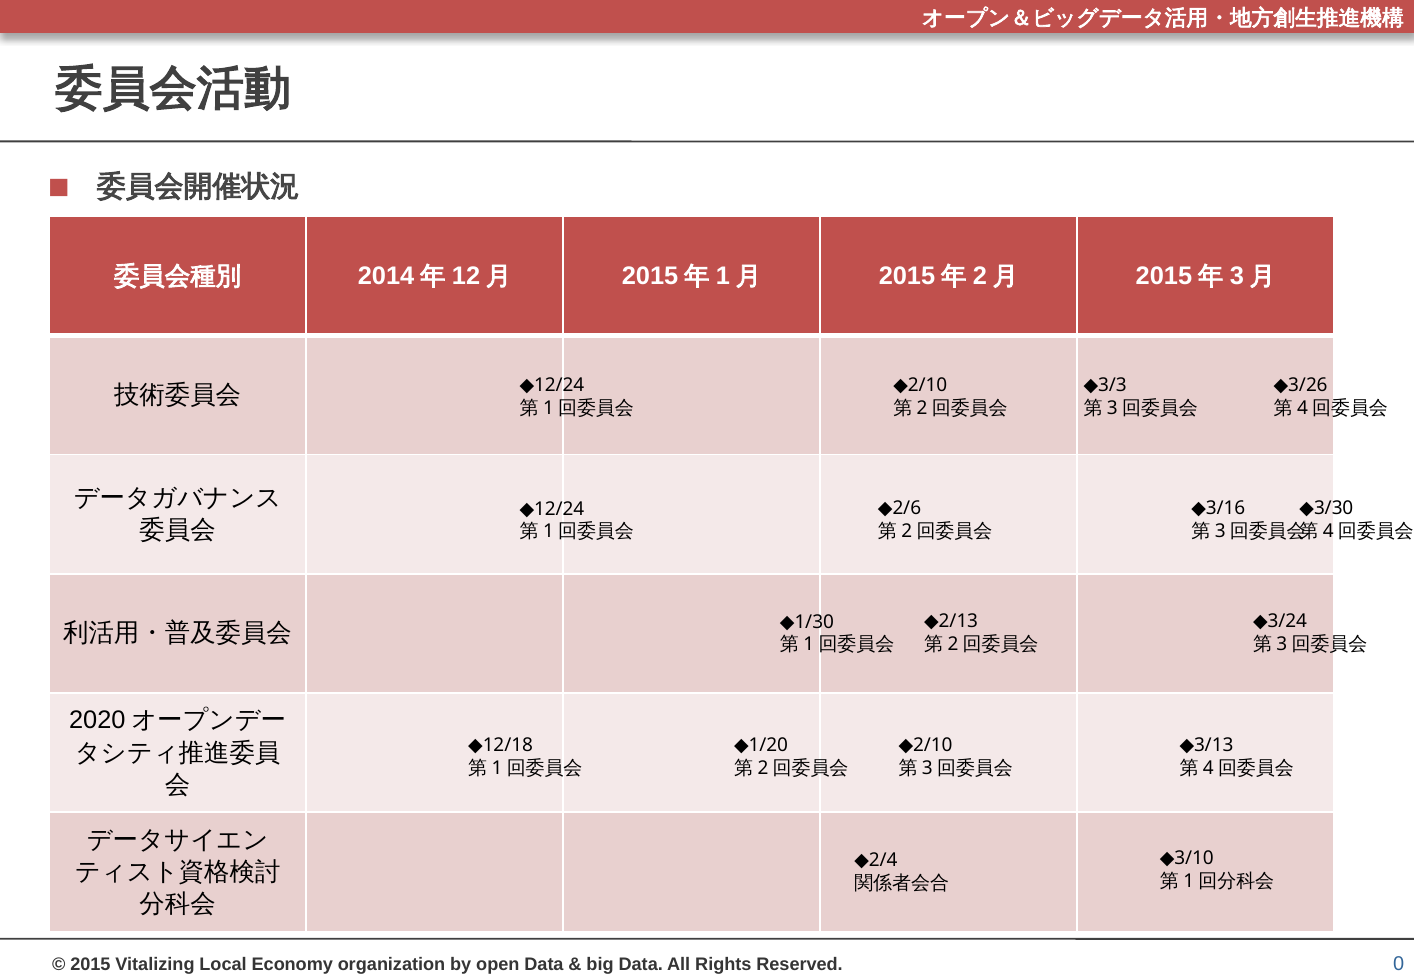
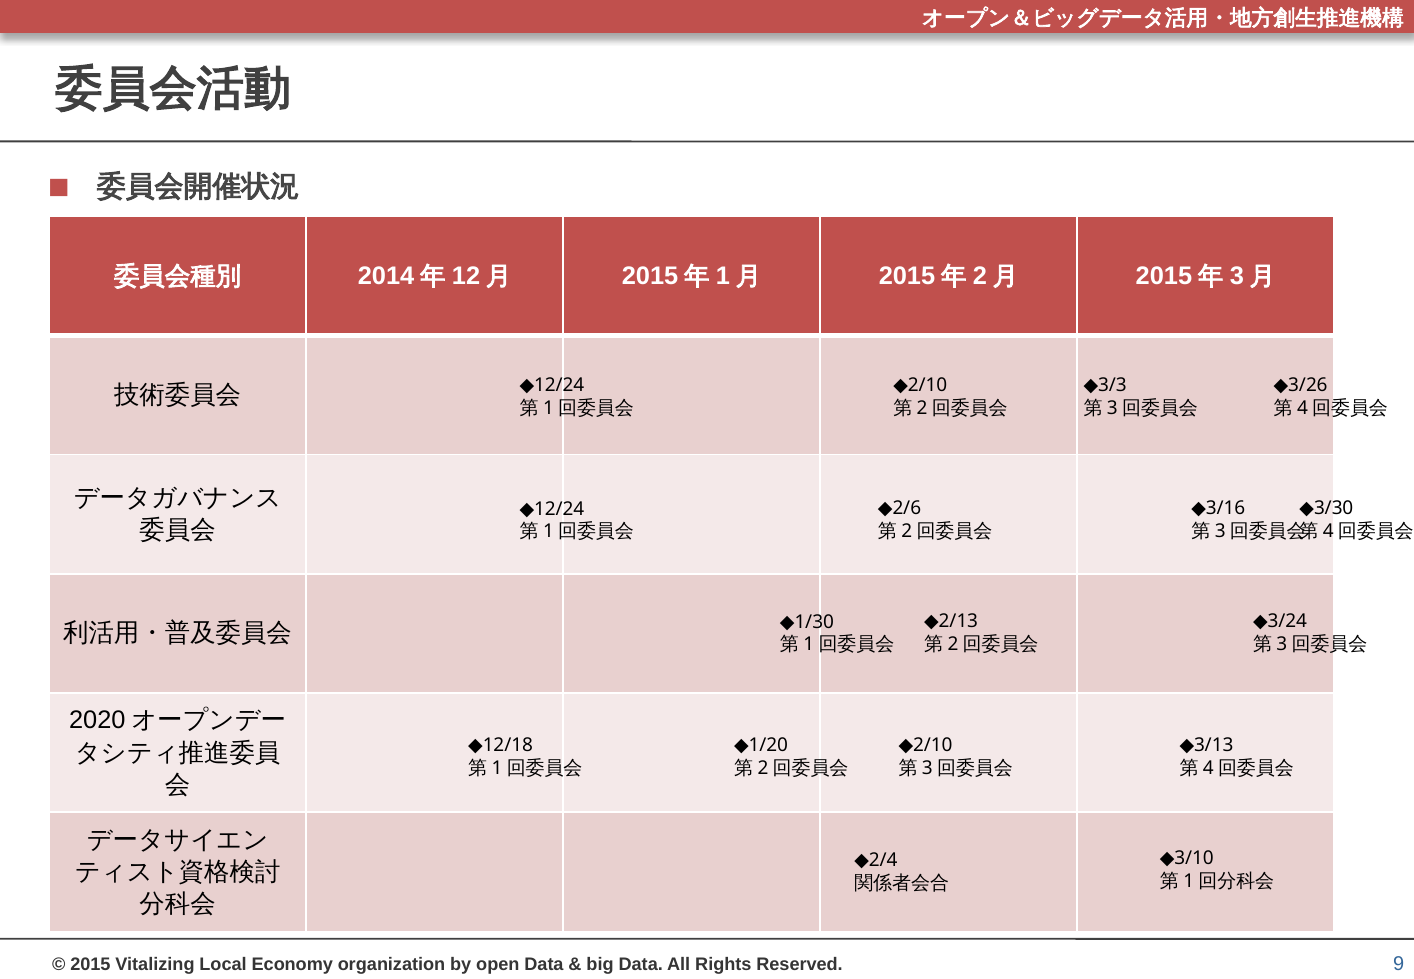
0: 0 -> 9
